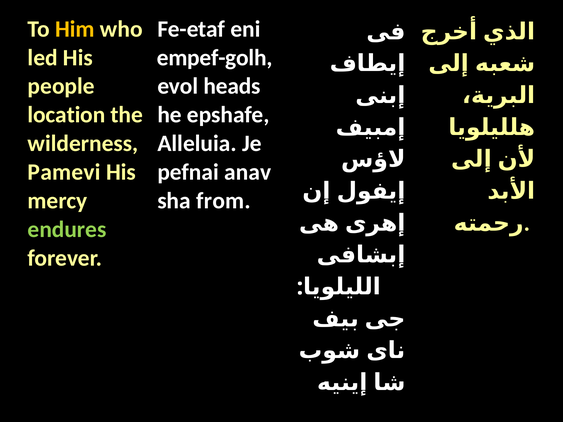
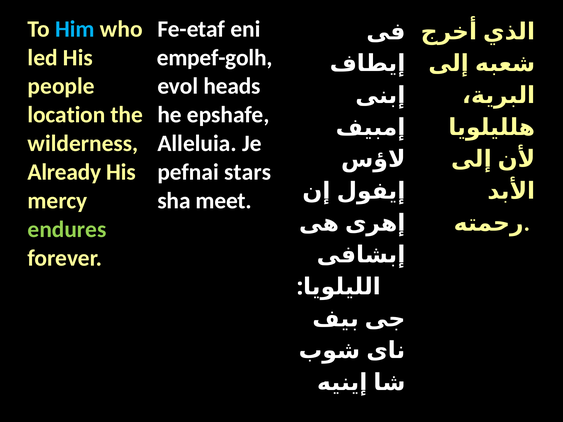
Him colour: yellow -> light blue
Pamevi: Pamevi -> Already
anav: anav -> stars
from: from -> meet
